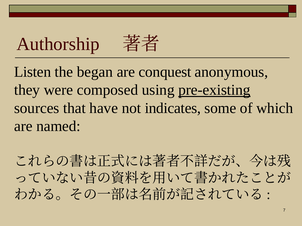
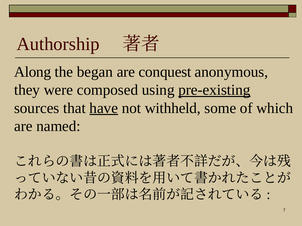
Listen: Listen -> Along
have underline: none -> present
indicates: indicates -> withheld
